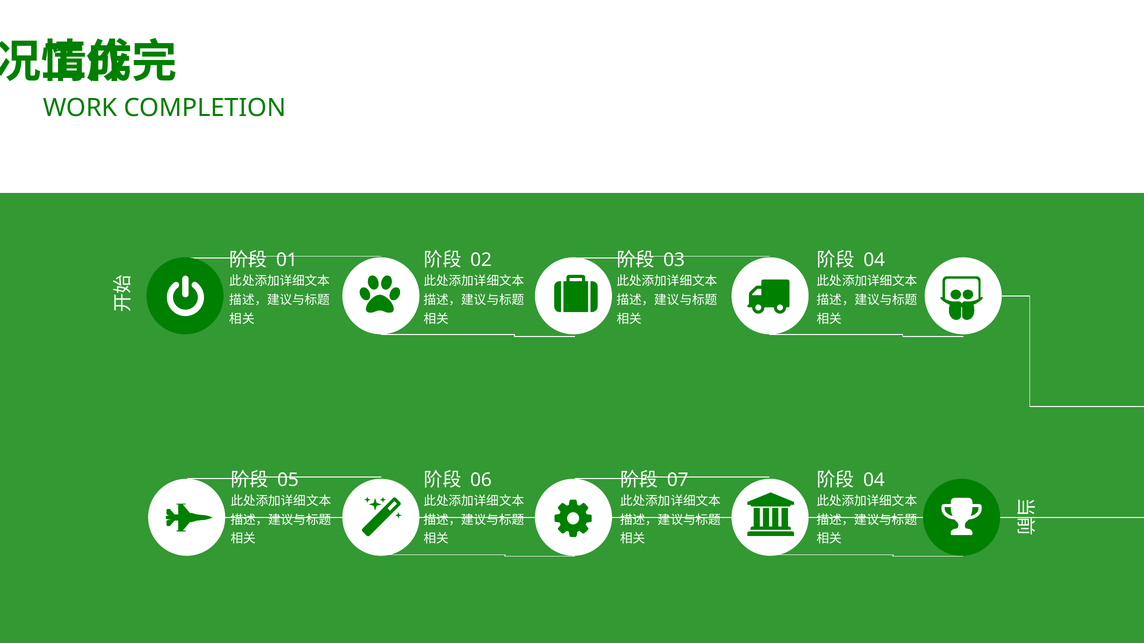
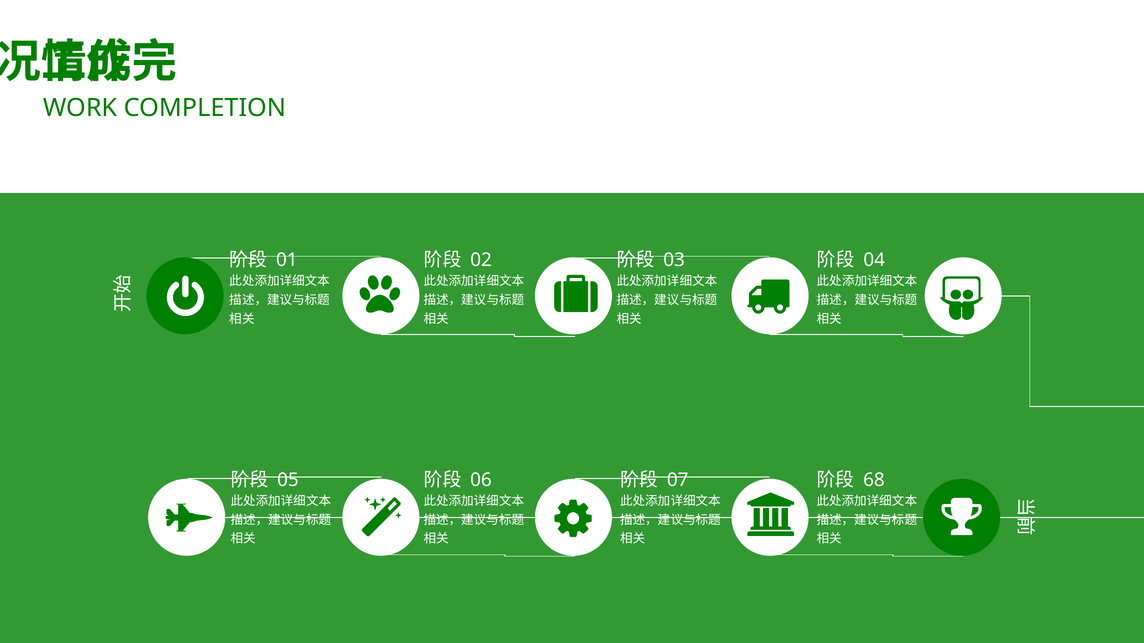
04 at (874, 480): 04 -> 68
